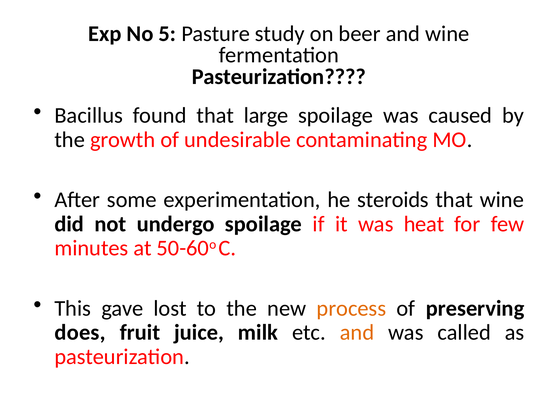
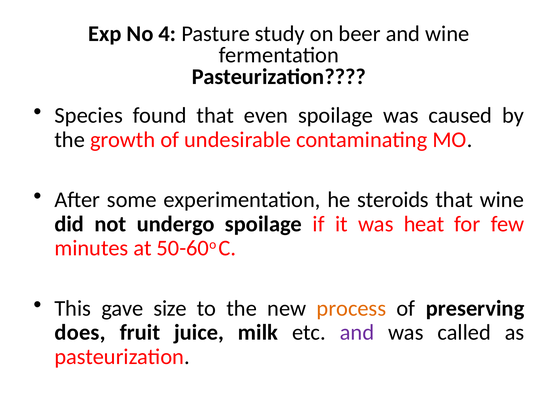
5: 5 -> 4
Bacillus: Bacillus -> Species
large: large -> even
lost: lost -> size
and at (357, 333) colour: orange -> purple
